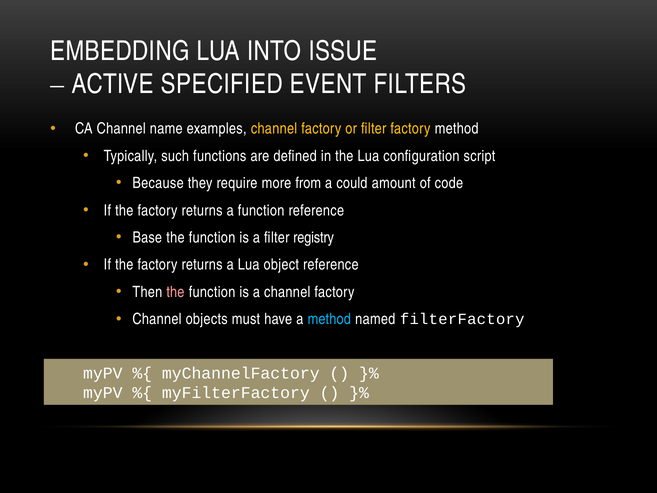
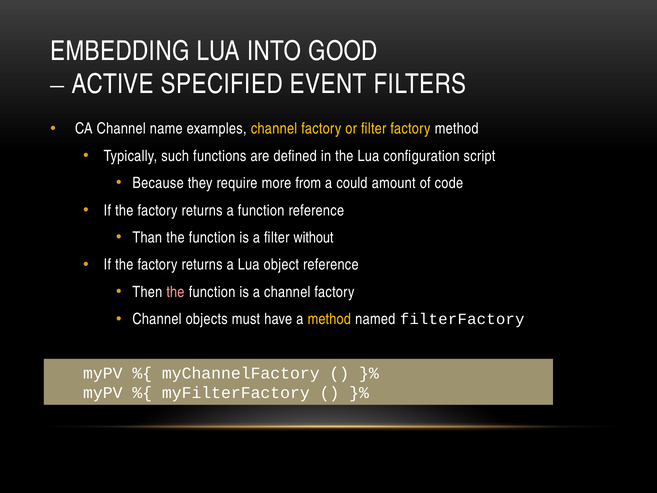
ISSUE: ISSUE -> GOOD
Base: Base -> Than
registry: registry -> without
method at (329, 319) colour: light blue -> yellow
